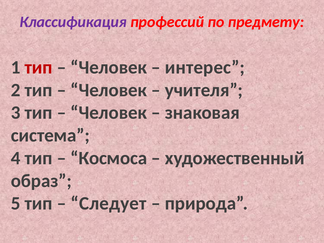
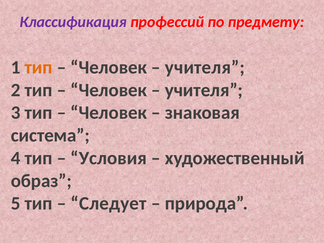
тип at (39, 67) colour: red -> orange
интерес at (205, 67): интерес -> учителя
Космоса: Космоса -> Условия
